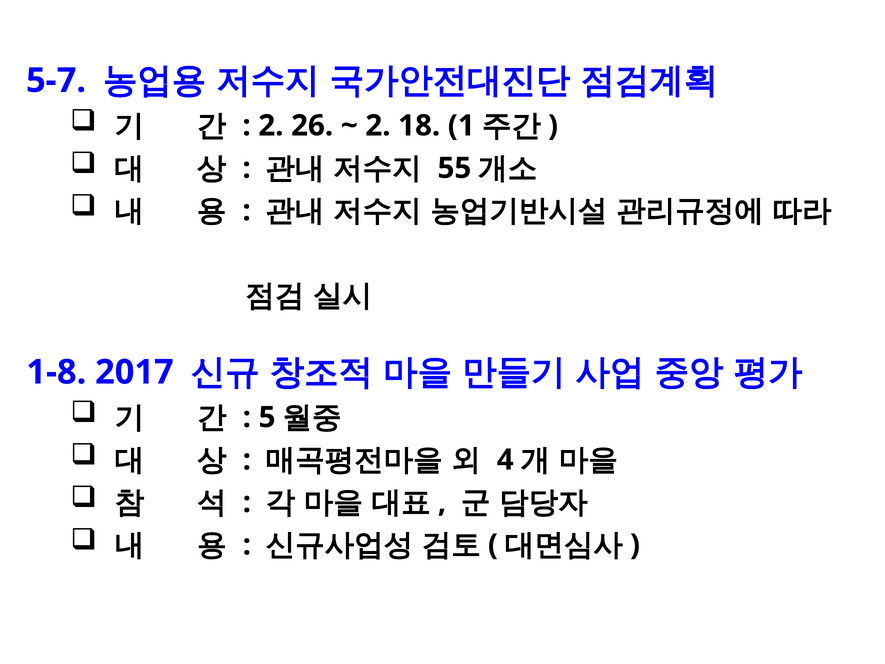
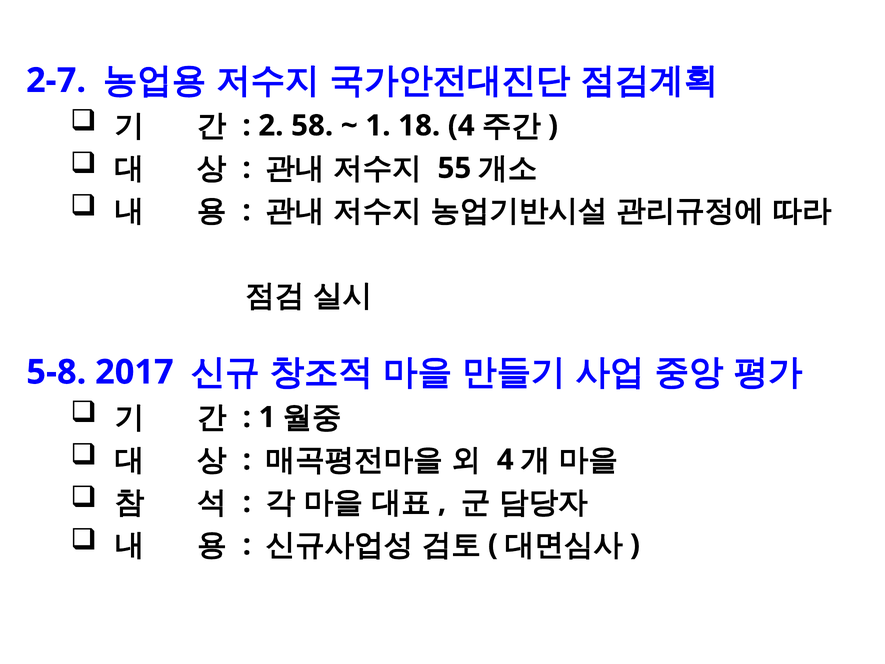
5-7: 5-7 -> 2-7
26: 26 -> 58
2 at (378, 126): 2 -> 1
18 1: 1 -> 4
1-8: 1-8 -> 5-8
5 at (267, 417): 5 -> 1
